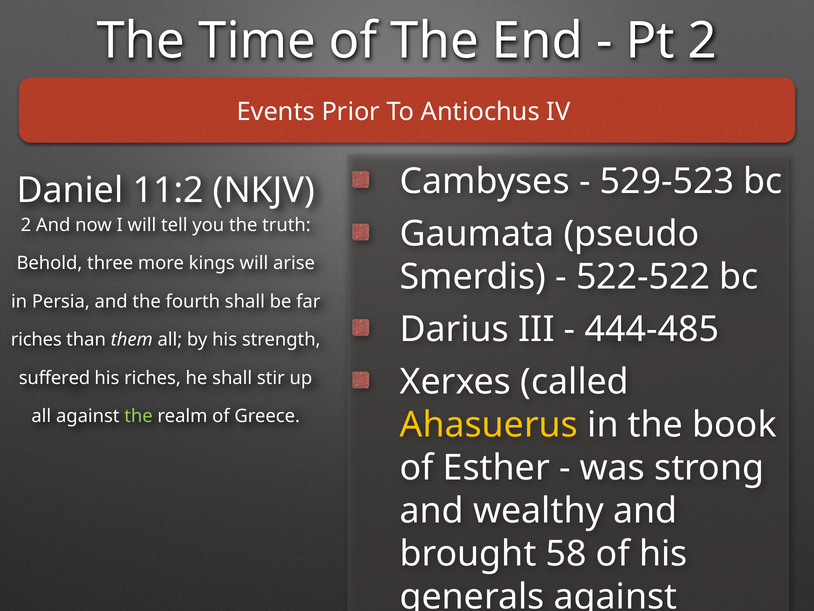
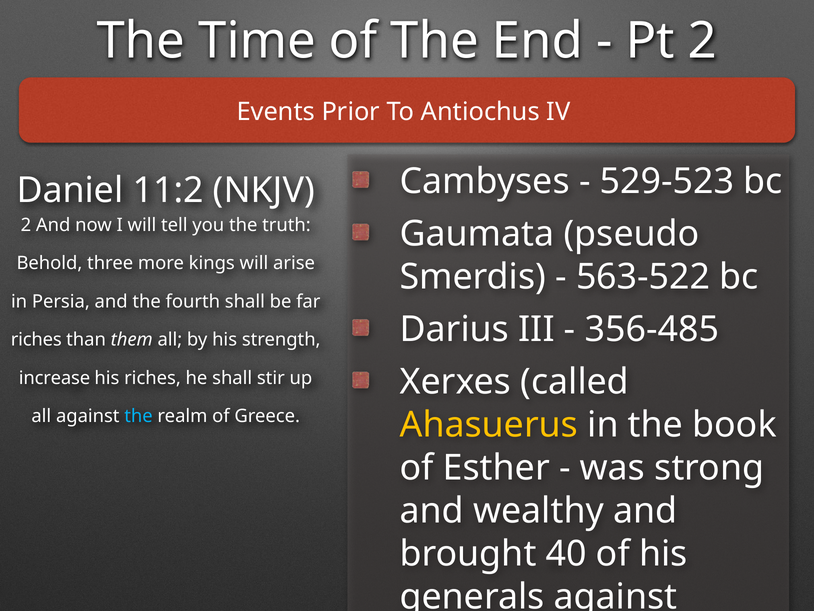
522-522: 522-522 -> 563-522
444-485: 444-485 -> 356-485
suffered: suffered -> increase
the at (139, 416) colour: light green -> light blue
58: 58 -> 40
